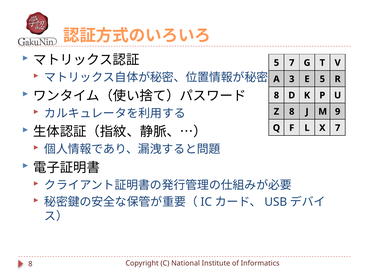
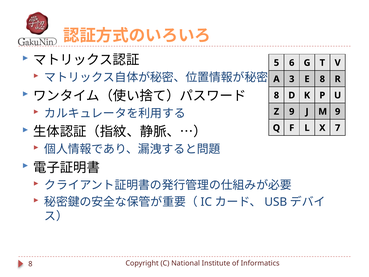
5 7: 7 -> 6
E 5: 5 -> 8
Z 8: 8 -> 9
